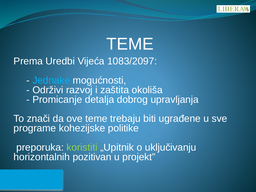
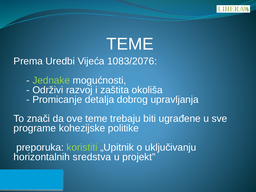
1083/2097: 1083/2097 -> 1083/2076
Jednake colour: light blue -> light green
pozitivan: pozitivan -> sredstva
